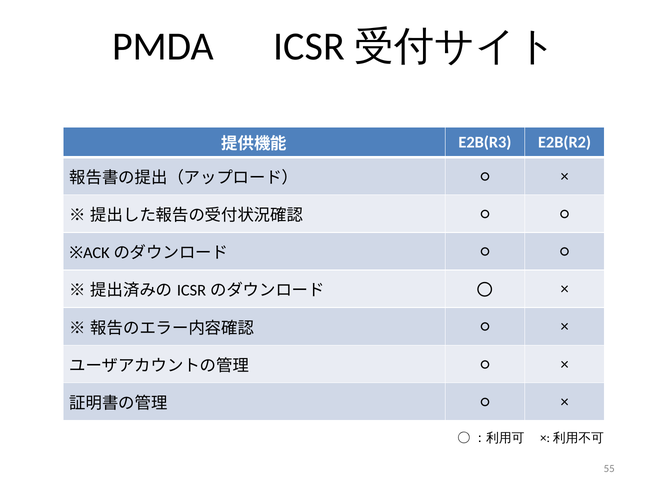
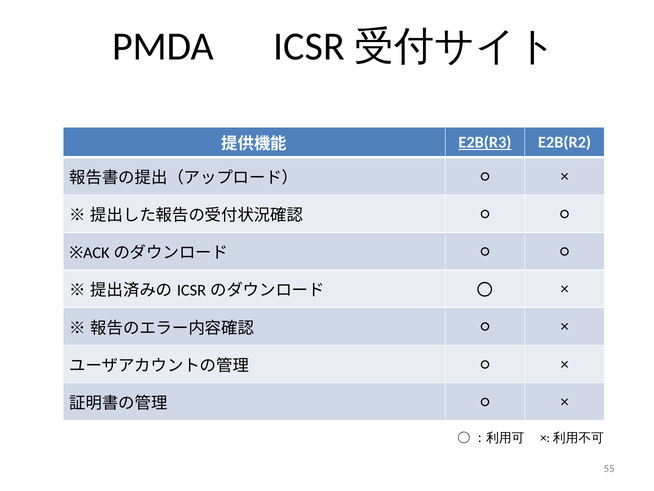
E2B(R3 underline: none -> present
